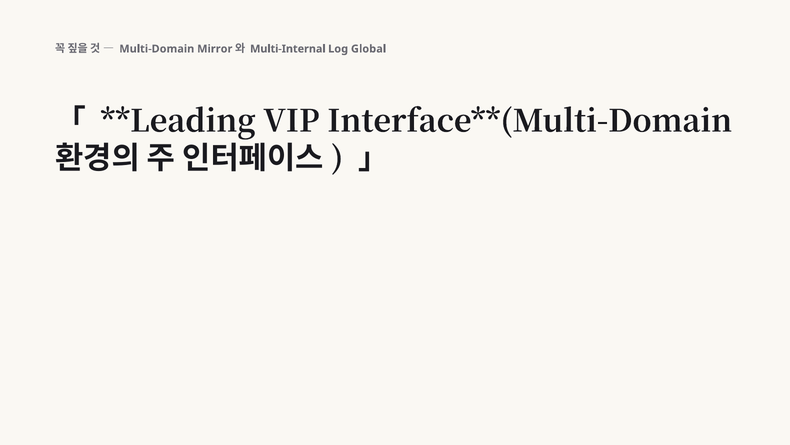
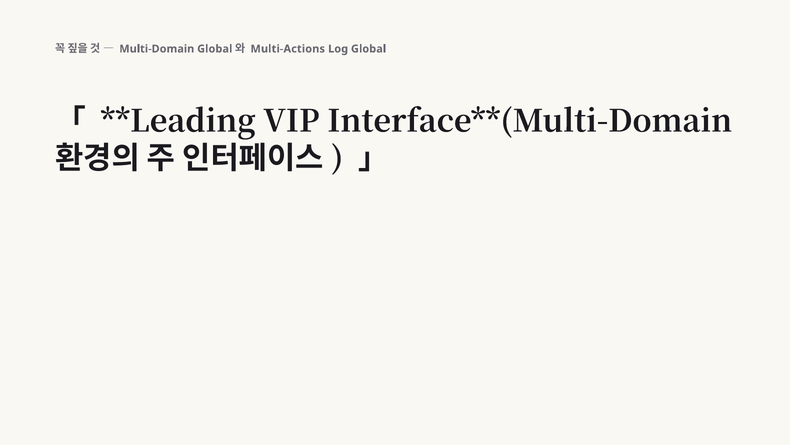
Multi-Domain Mirror: Mirror -> Global
Multi-Internal: Multi-Internal -> Multi-Actions
